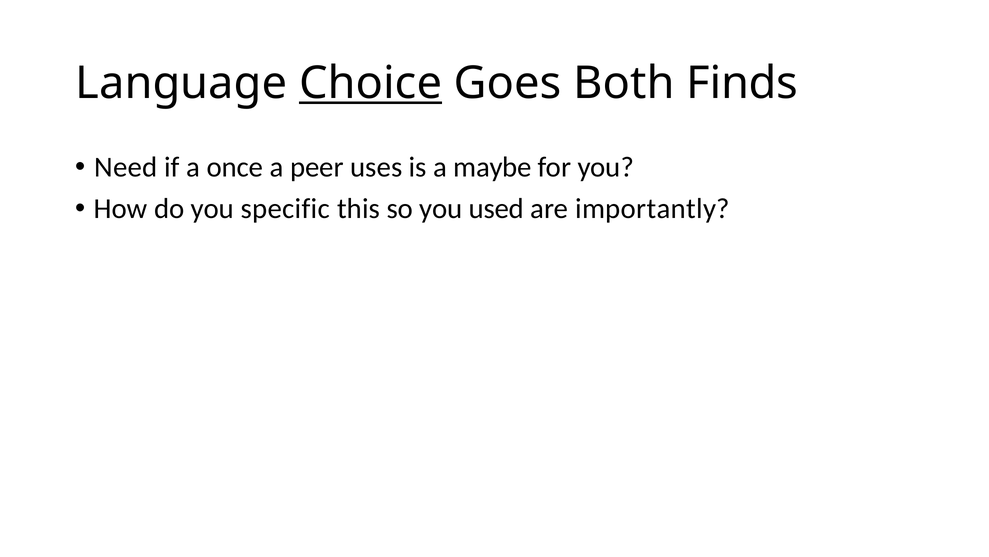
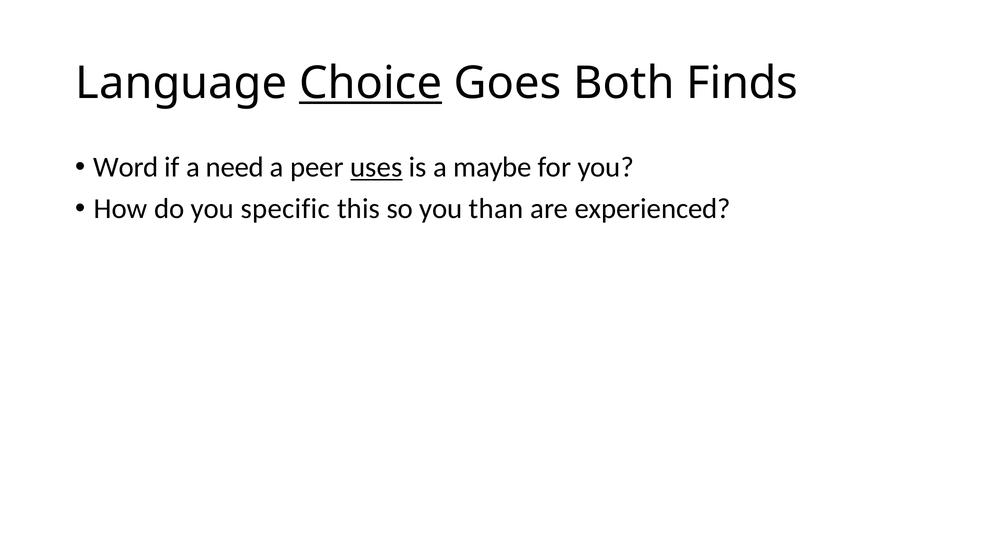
Need: Need -> Word
once: once -> need
uses underline: none -> present
used: used -> than
importantly: importantly -> experienced
